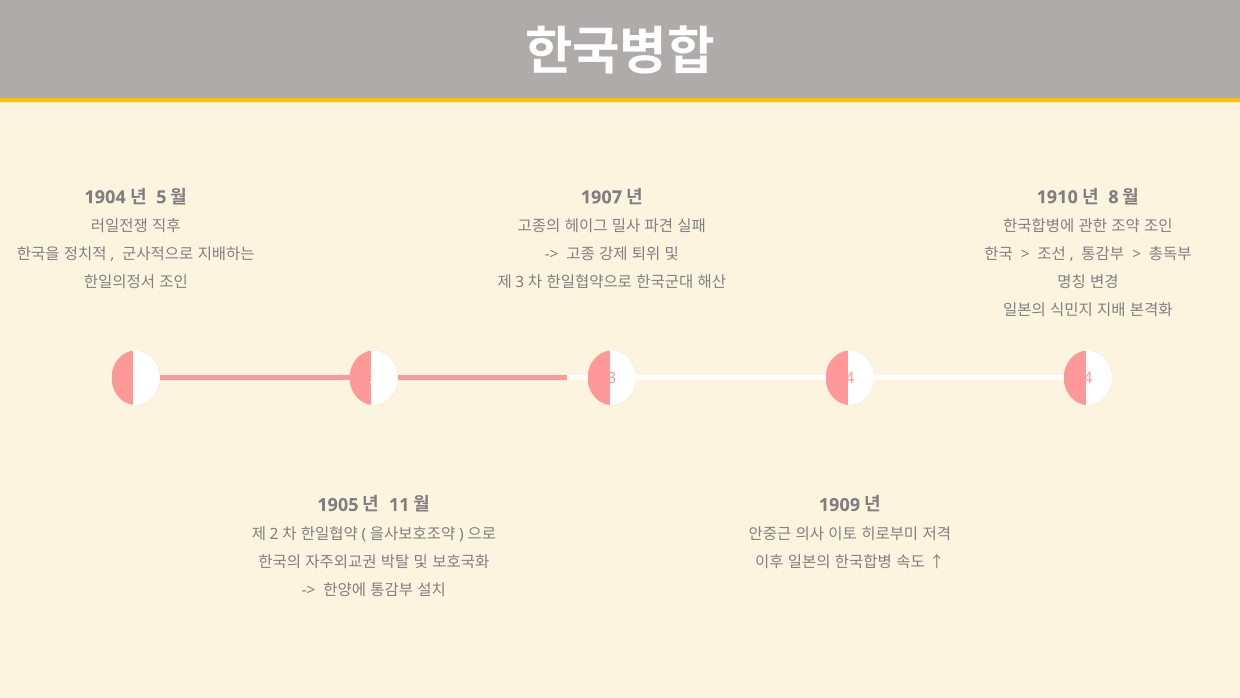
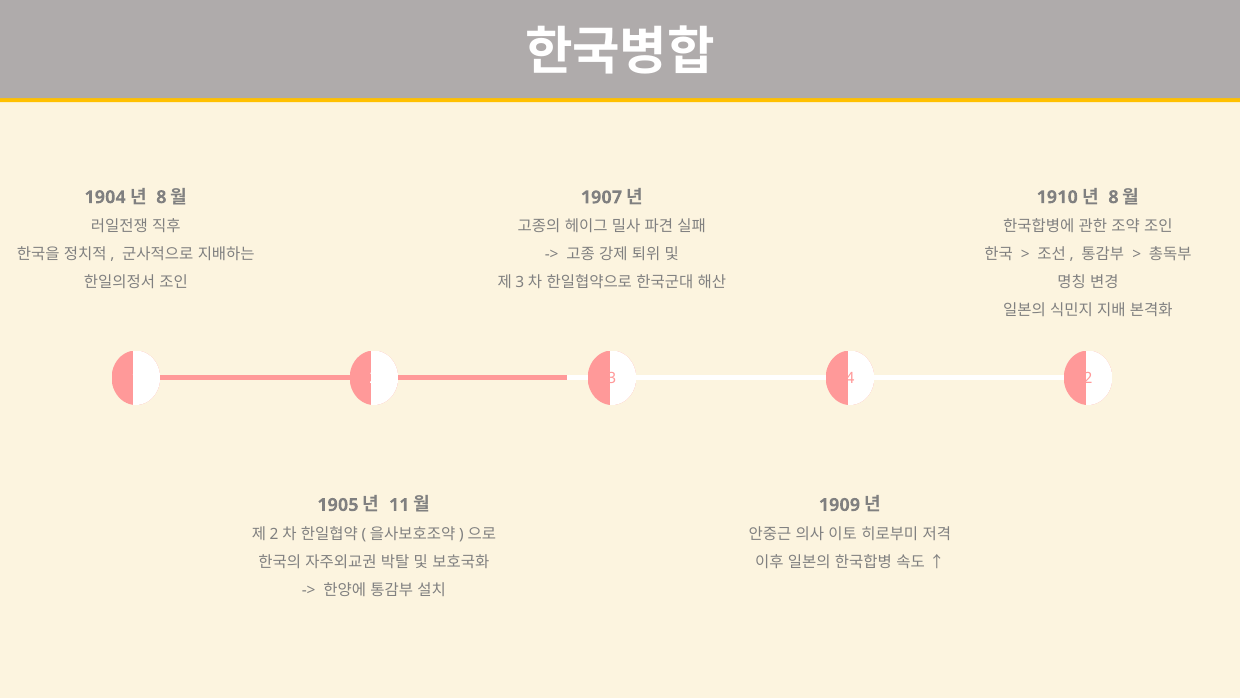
5 at (161, 197): 5 -> 8
4 4: 4 -> 2
